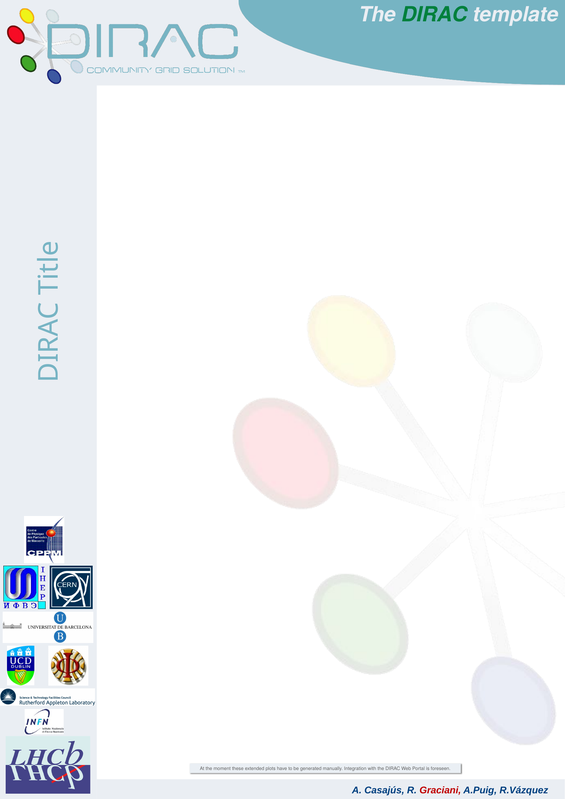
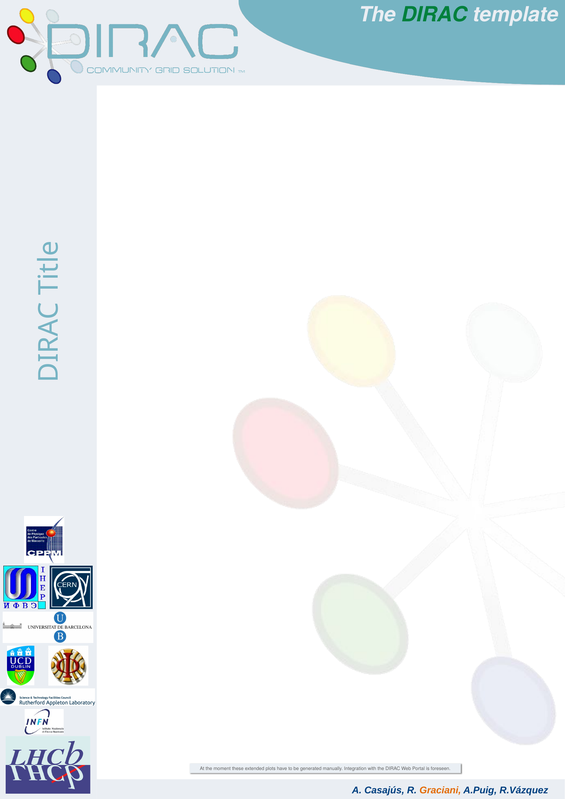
Graciani colour: red -> orange
